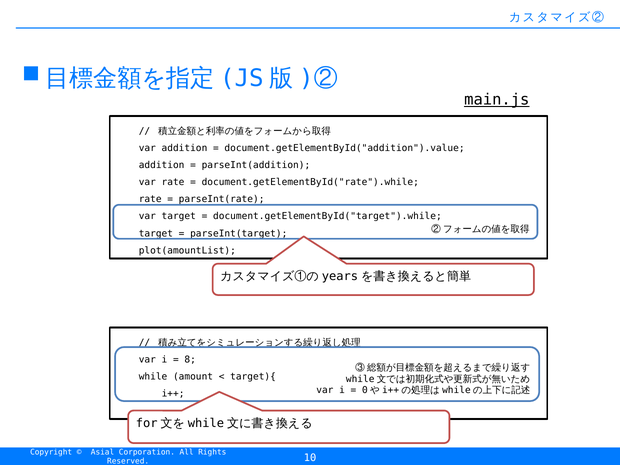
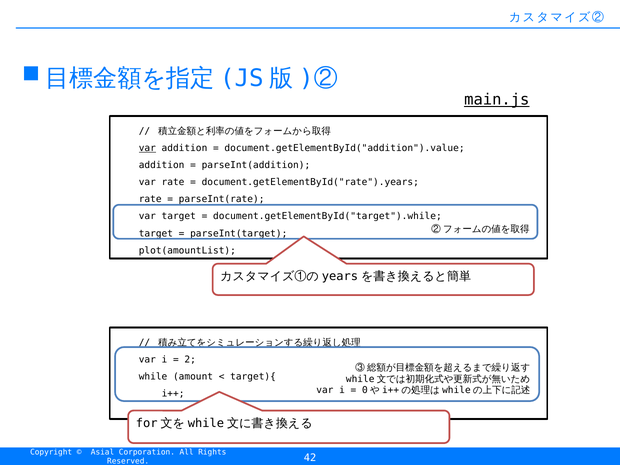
var at (147, 148) underline: none -> present
document.getElementById("rate").while: document.getElementById("rate").while -> document.getElementById("rate").years
8: 8 -> 2
10: 10 -> 42
